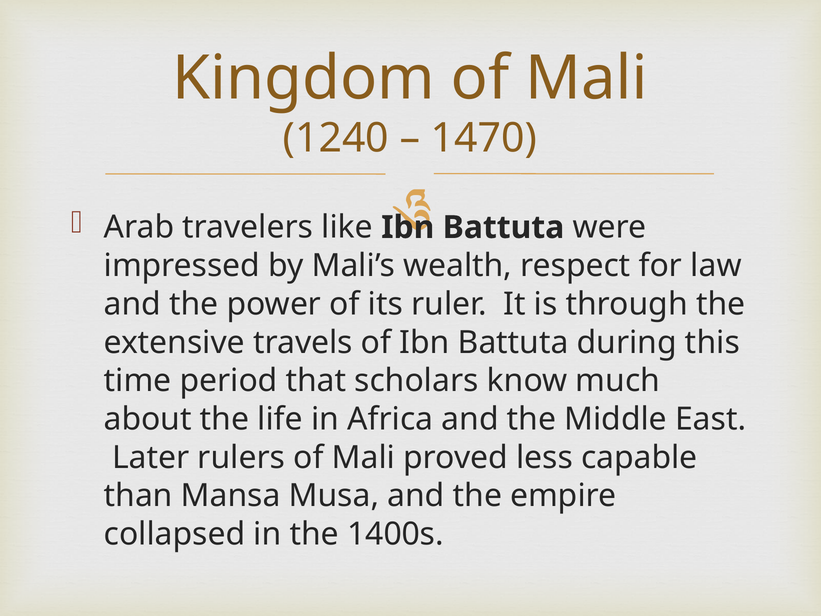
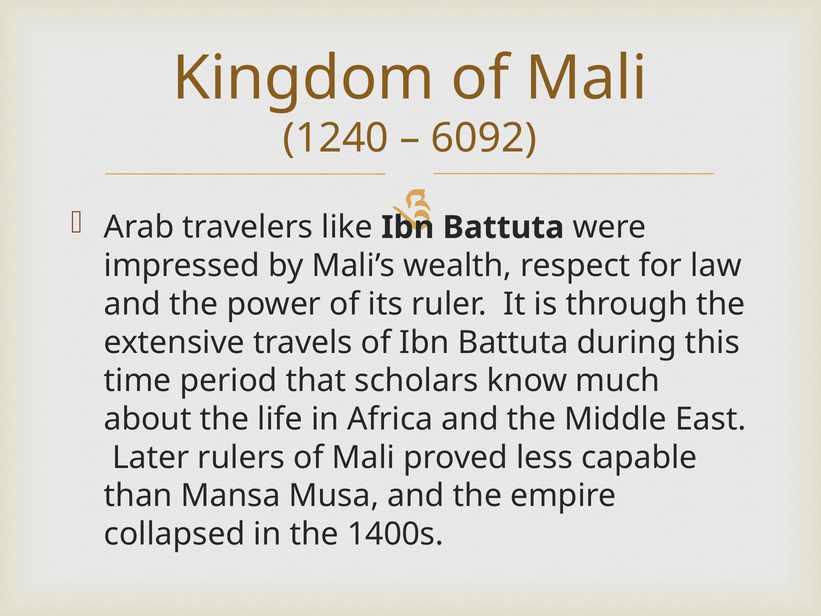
1470: 1470 -> 6092
